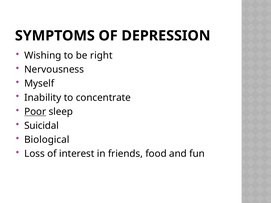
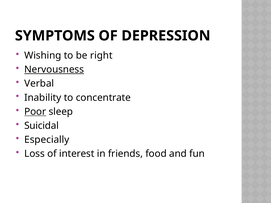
Nervousness underline: none -> present
Myself: Myself -> Verbal
Biological: Biological -> Especially
